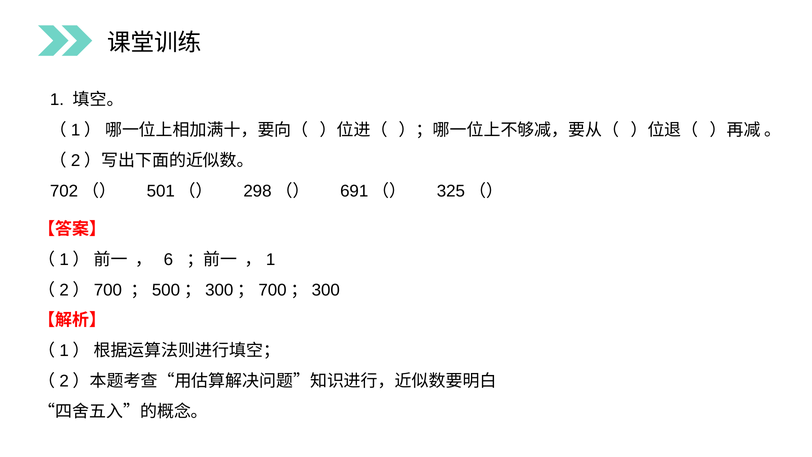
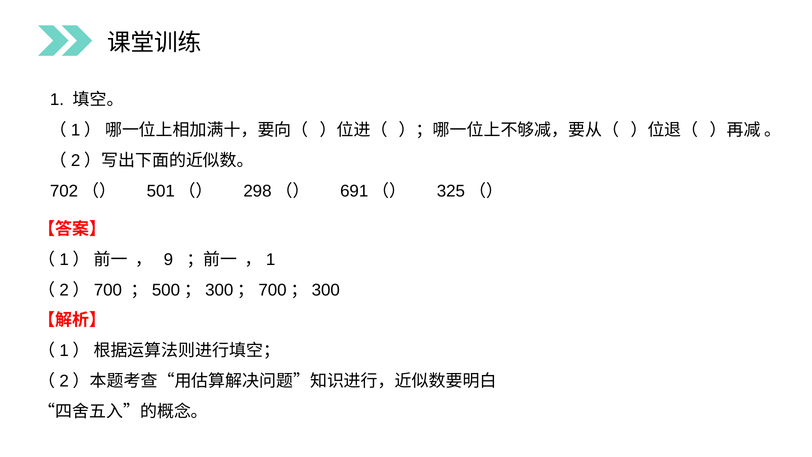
6: 6 -> 9
